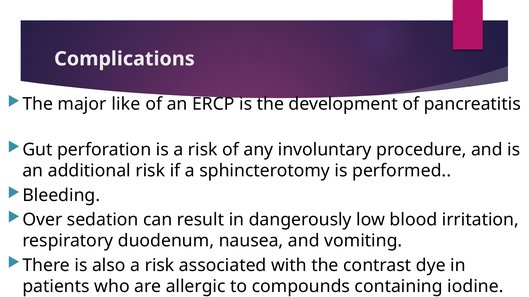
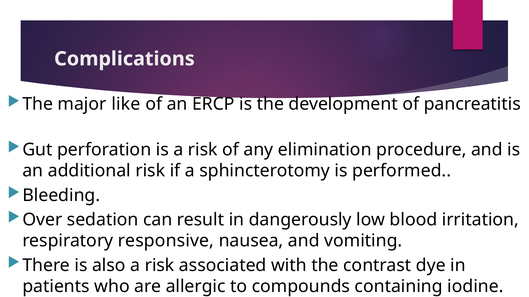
involuntary: involuntary -> elimination
duodenum: duodenum -> responsive
